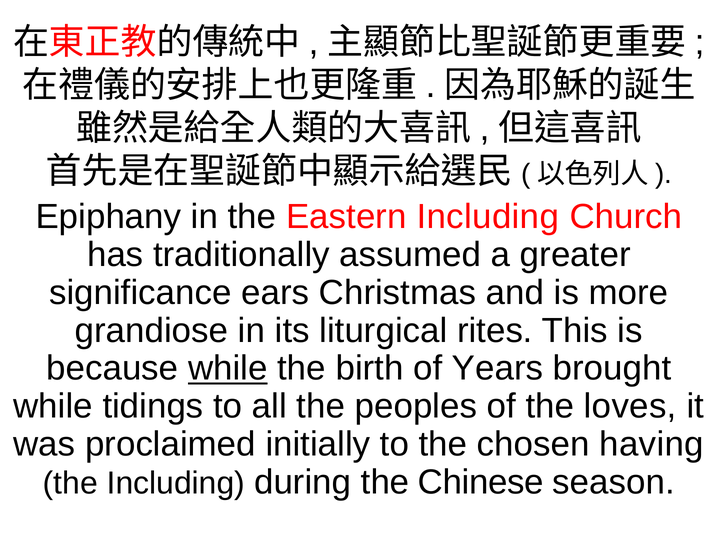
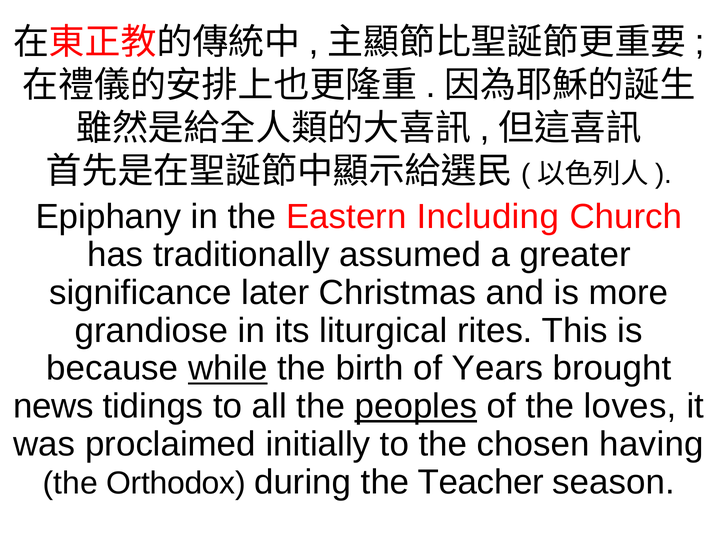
ears: ears -> later
while at (53, 407): while -> news
peoples underline: none -> present
the Including: Including -> Orthodox
Chinese: Chinese -> Teacher
